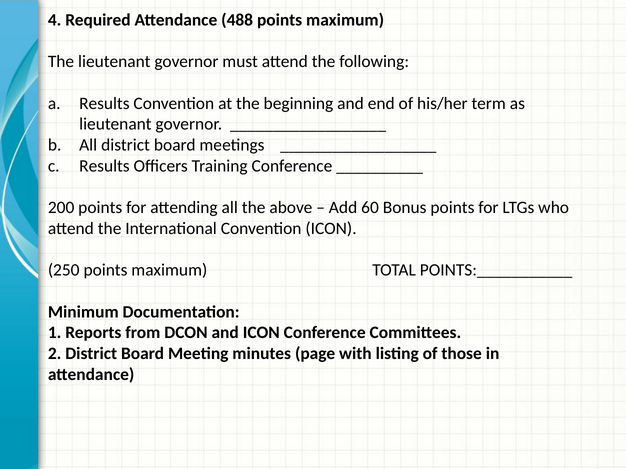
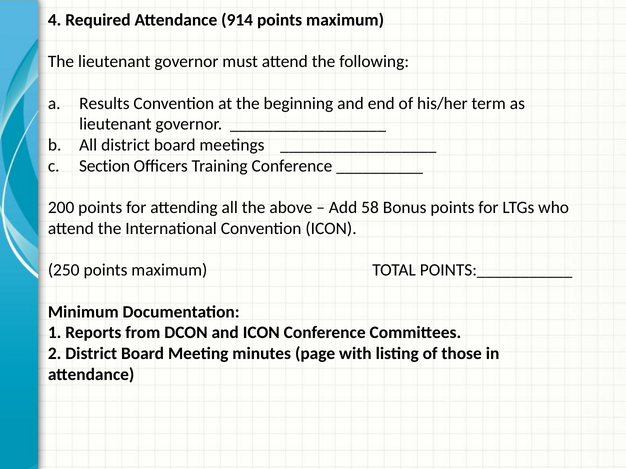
488: 488 -> 914
c Results: Results -> Section
60: 60 -> 58
